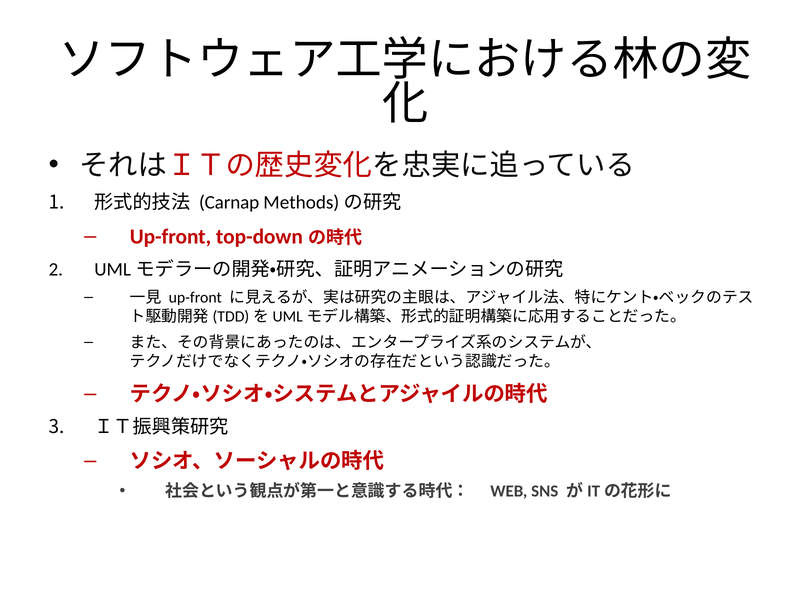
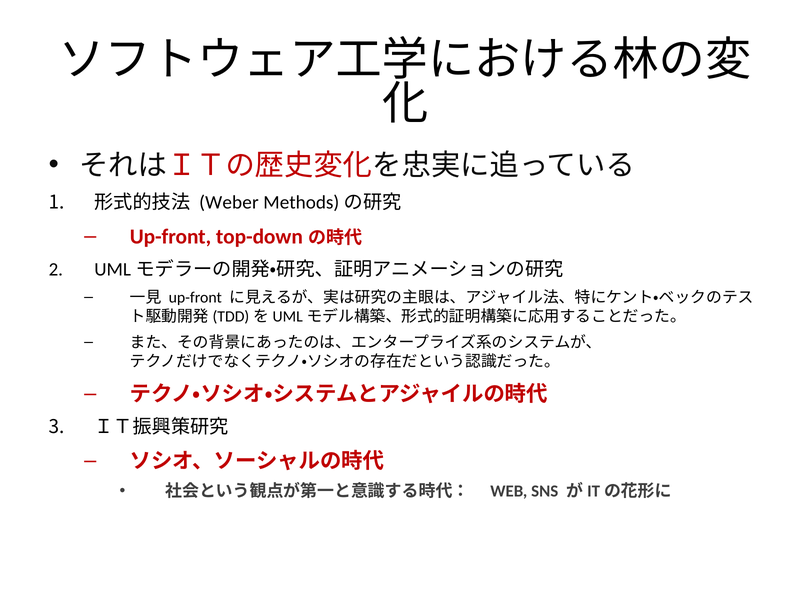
Carnap: Carnap -> Weber
